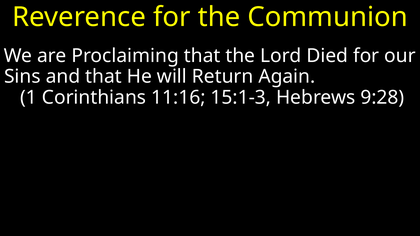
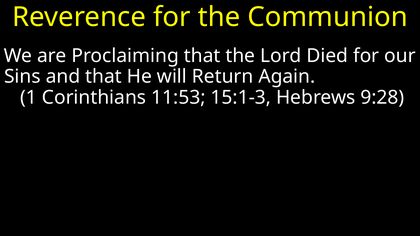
11:16: 11:16 -> 11:53
